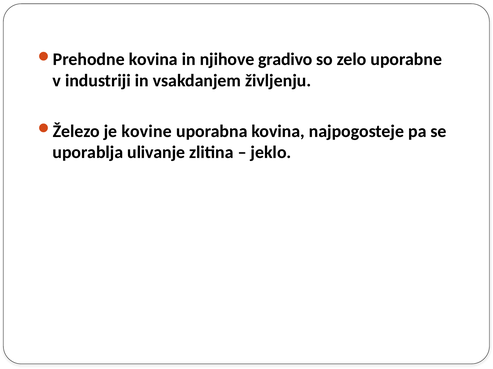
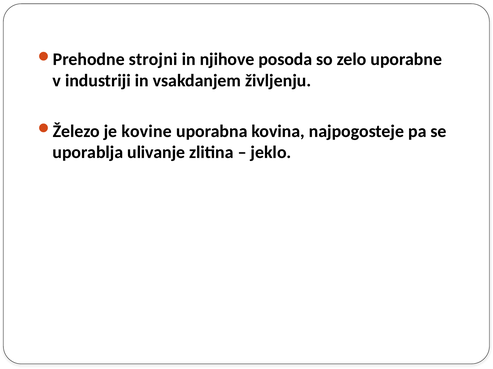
kovina at (153, 59): kovina -> strojni
gradivo: gradivo -> posoda
